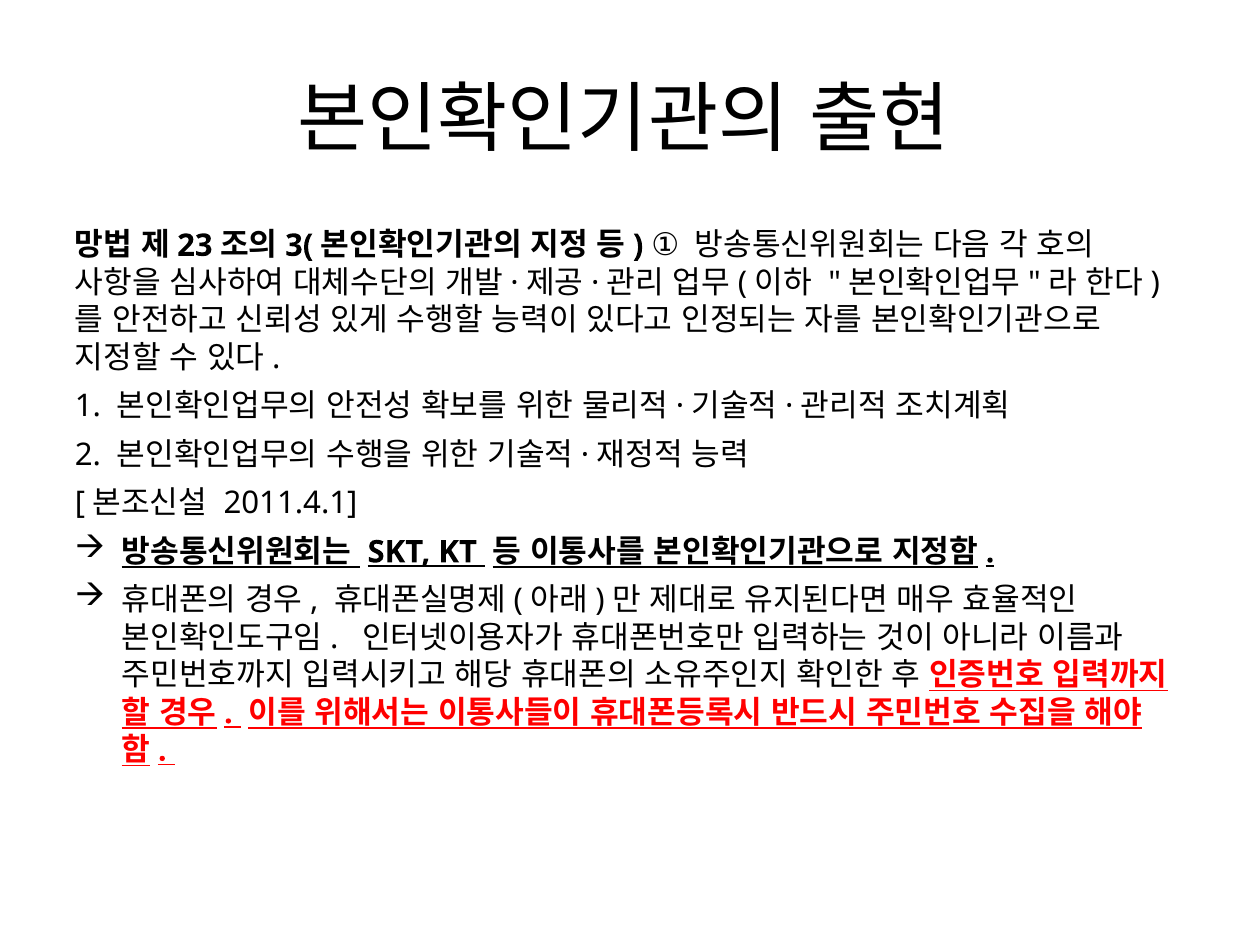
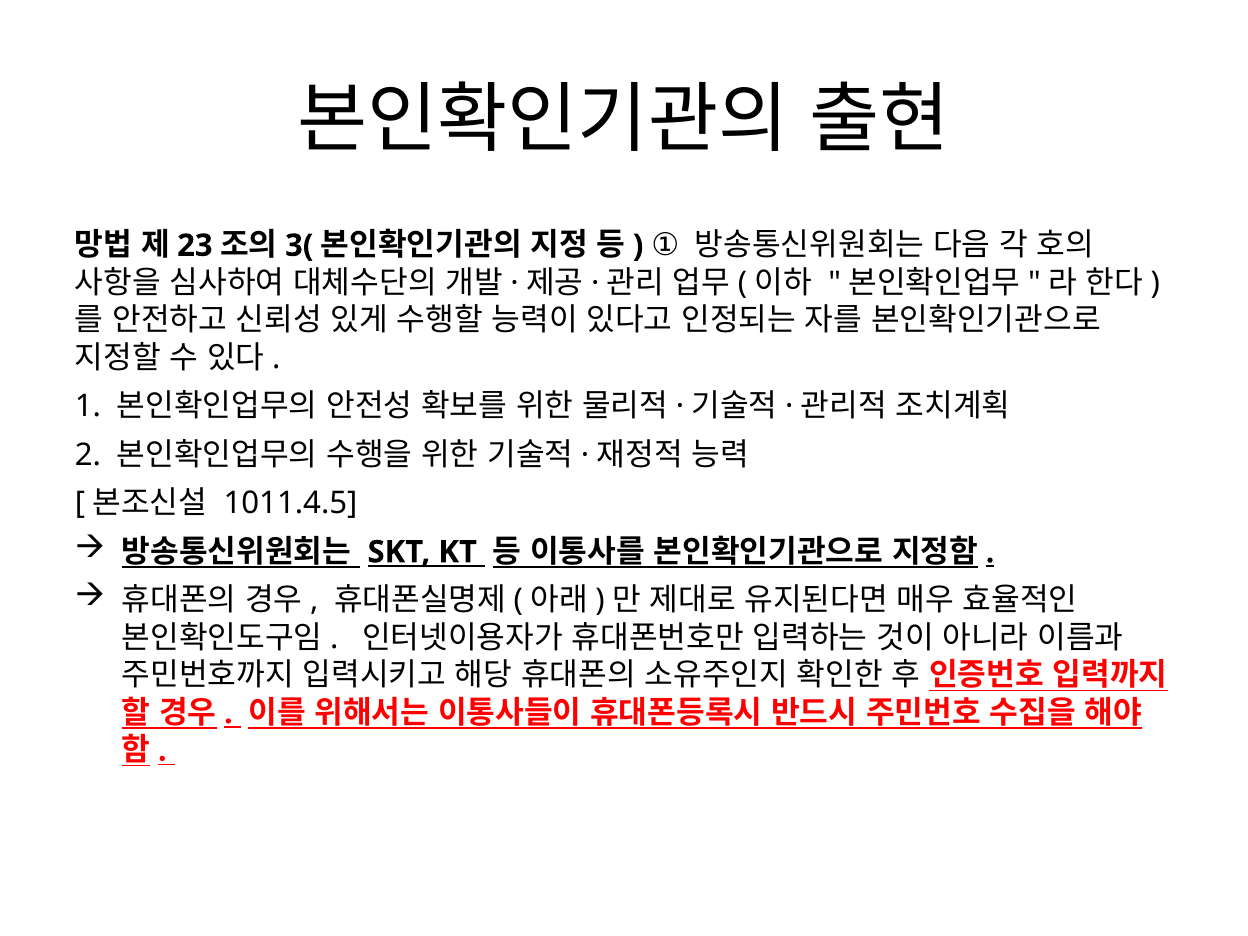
2011.4.1: 2011.4.1 -> 1011.4.5
